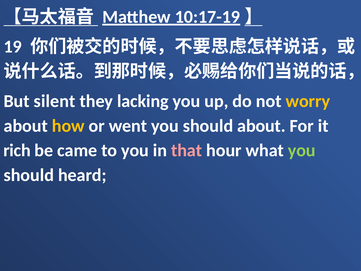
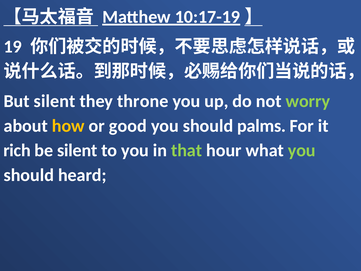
lacking: lacking -> throne
worry colour: yellow -> light green
went: went -> good
should about: about -> palms
be came: came -> silent
that colour: pink -> light green
